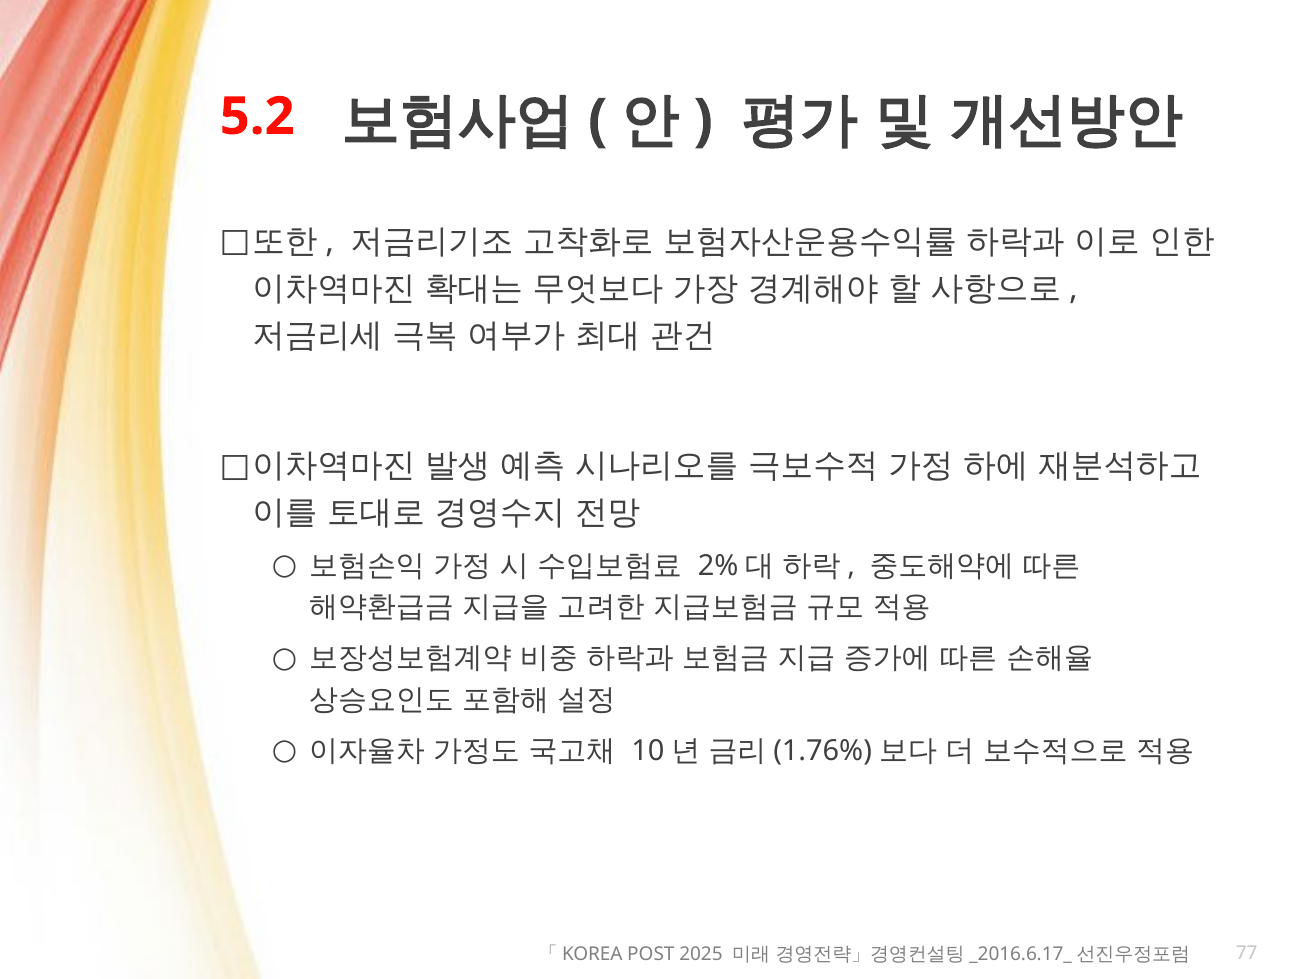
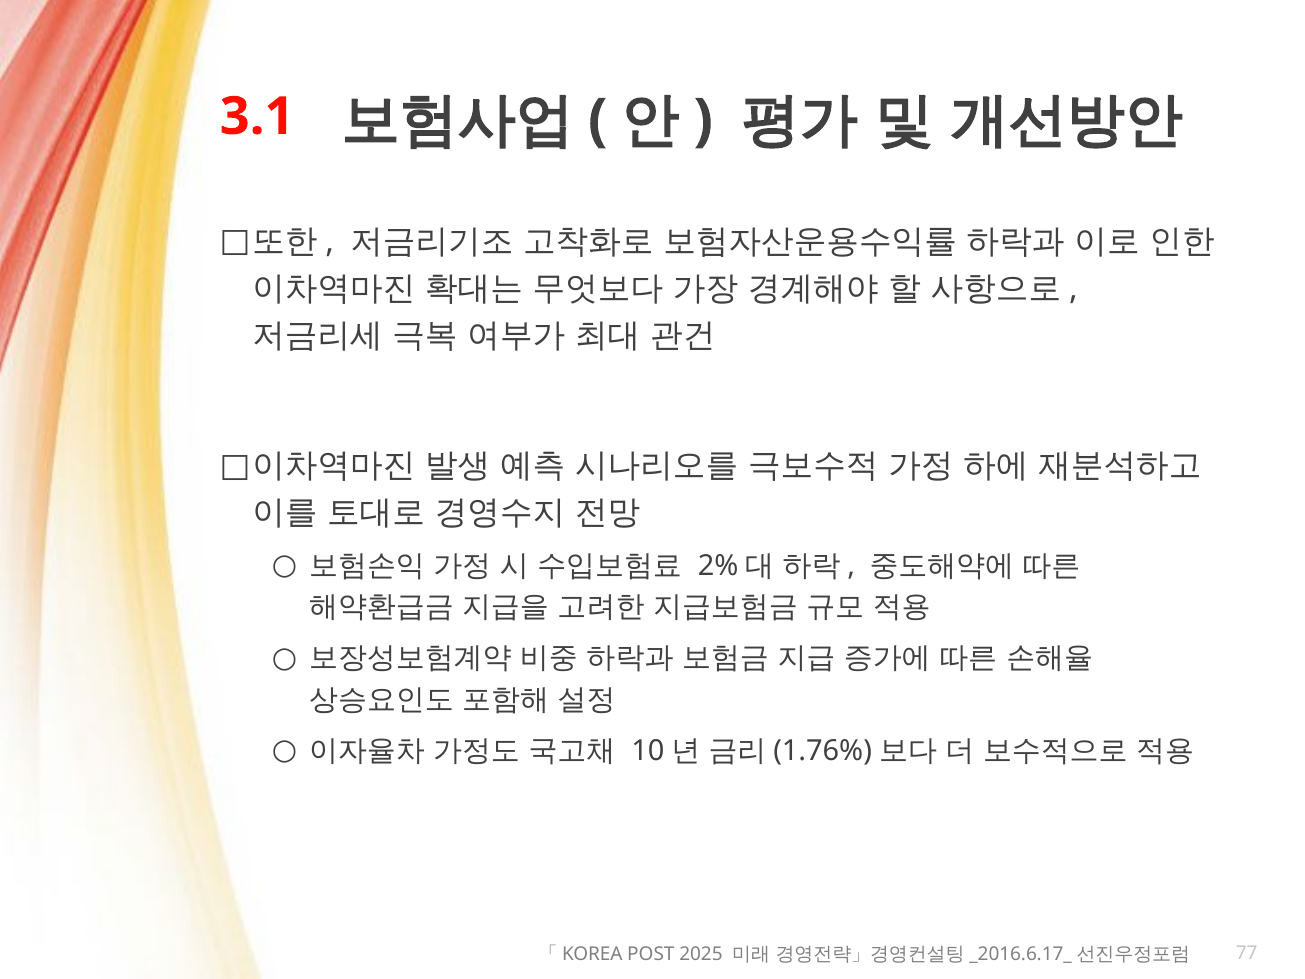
5.2: 5.2 -> 3.1
